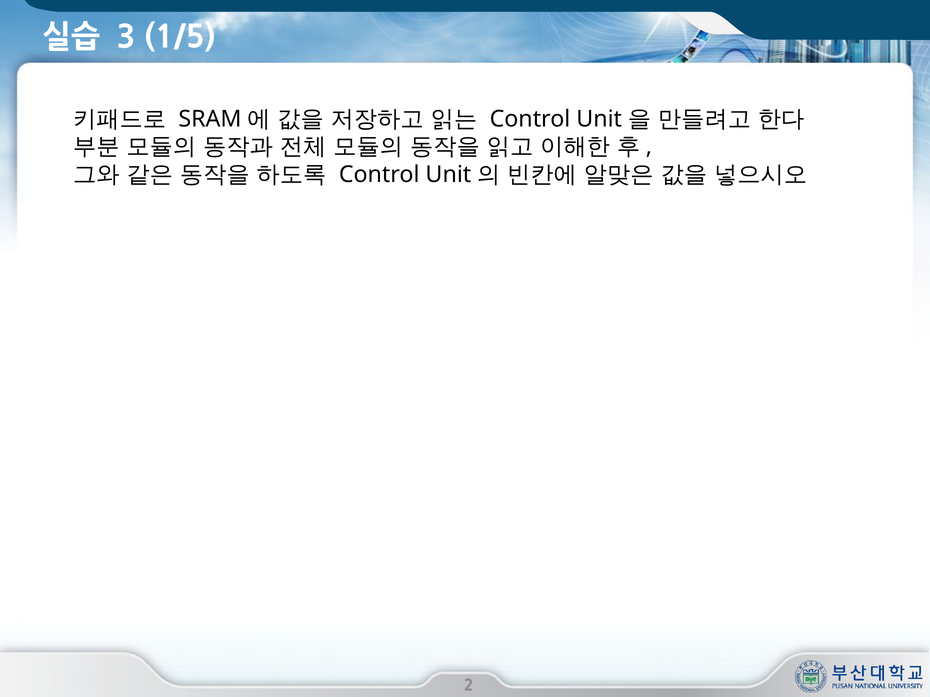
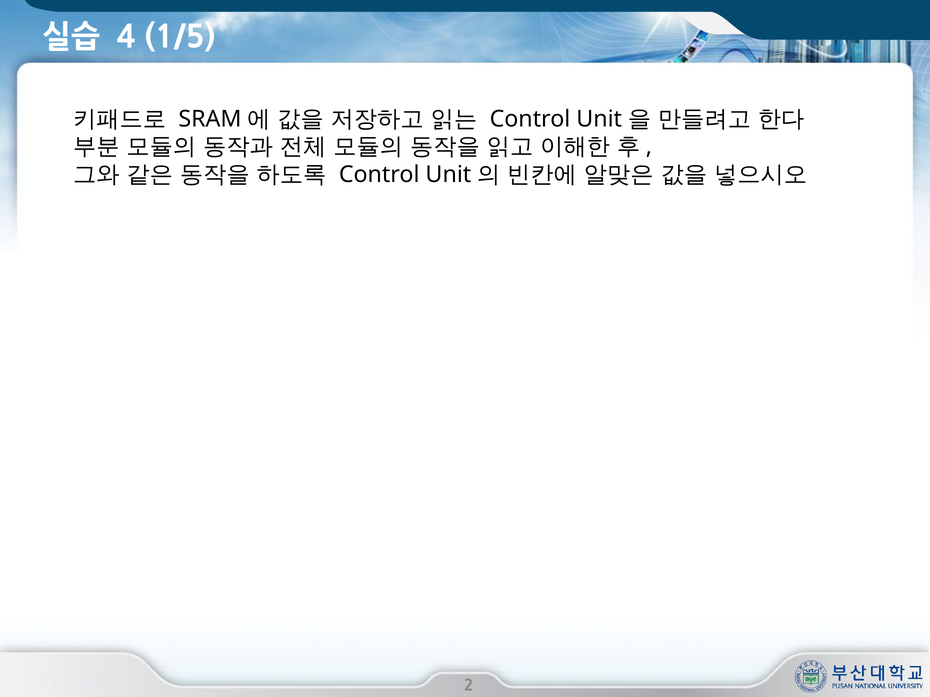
3: 3 -> 4
